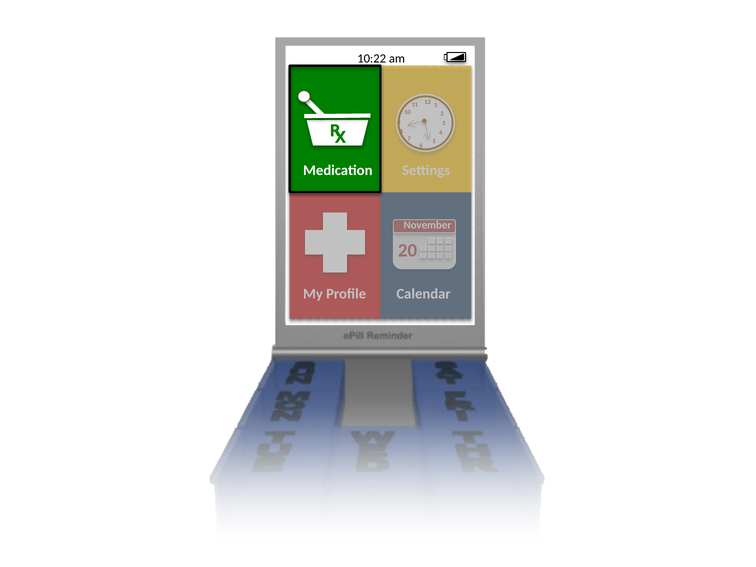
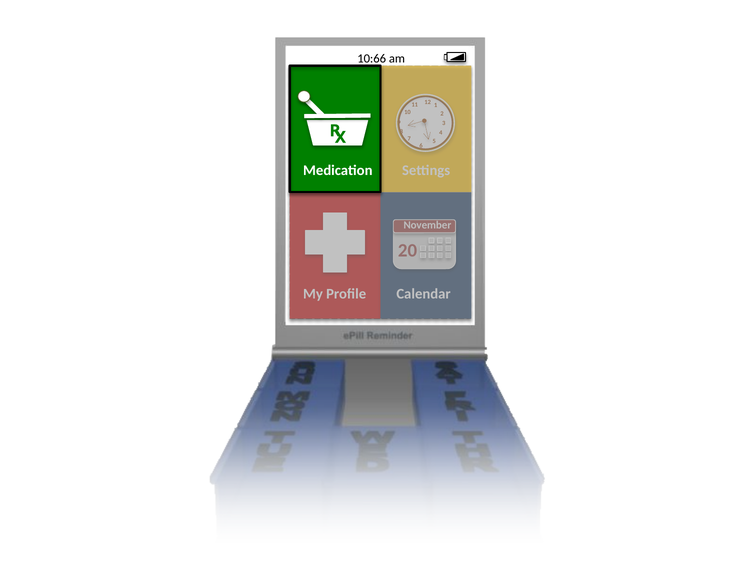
10:22: 10:22 -> 10:66
